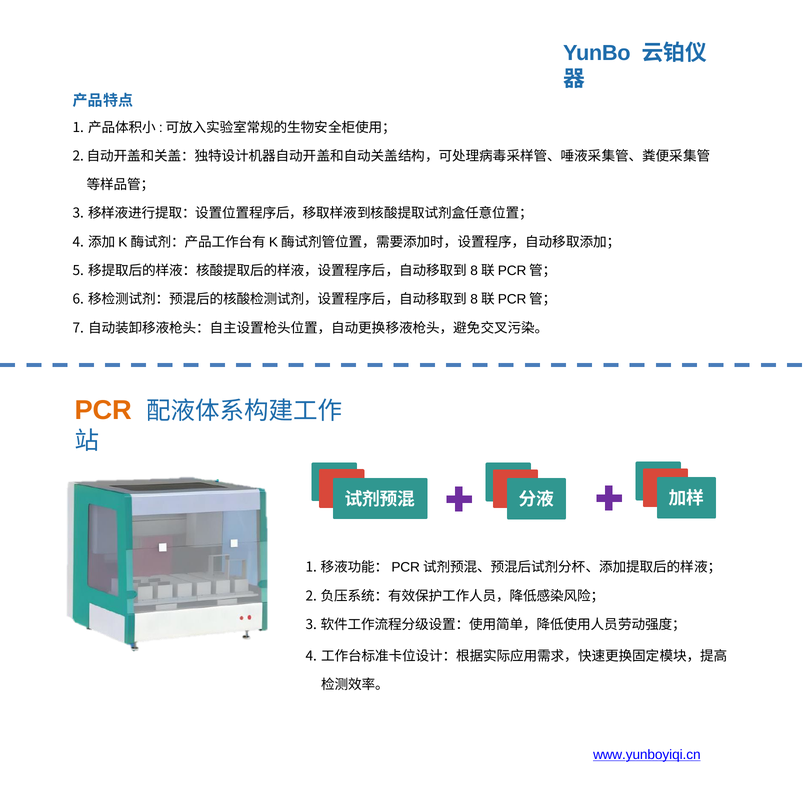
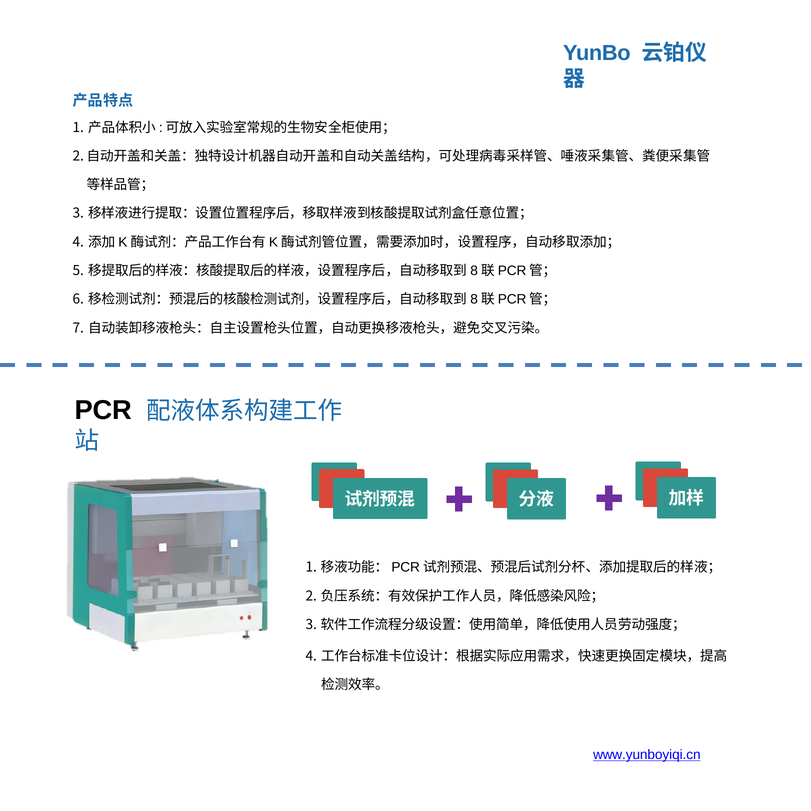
PCR colour: orange -> black
